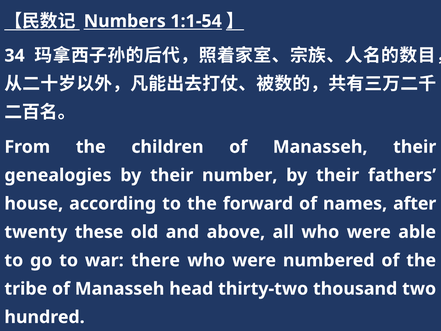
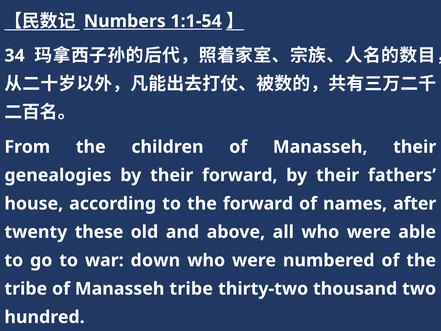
their number: number -> forward
there: there -> down
Manasseh head: head -> tribe
